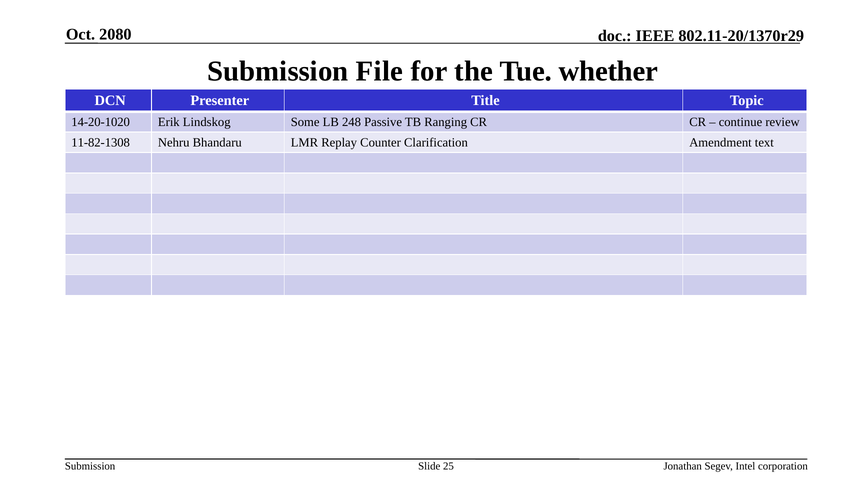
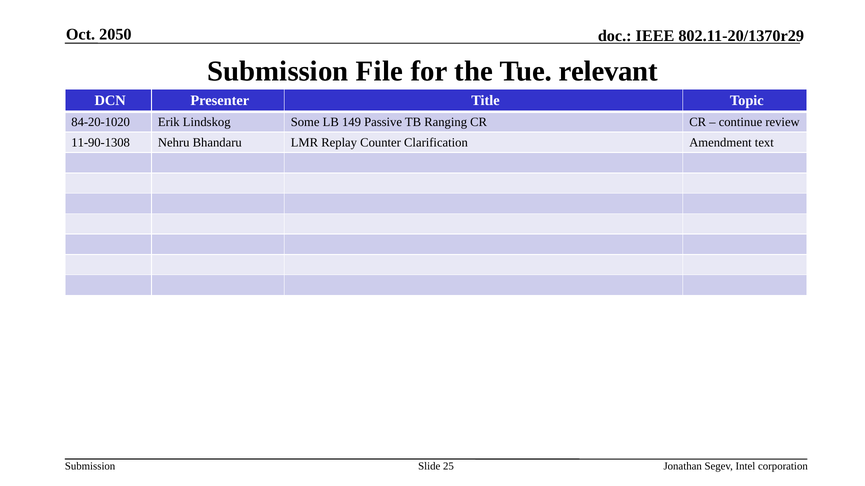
2080: 2080 -> 2050
whether: whether -> relevant
14-20-1020: 14-20-1020 -> 84-20-1020
248: 248 -> 149
11-82-1308: 11-82-1308 -> 11-90-1308
